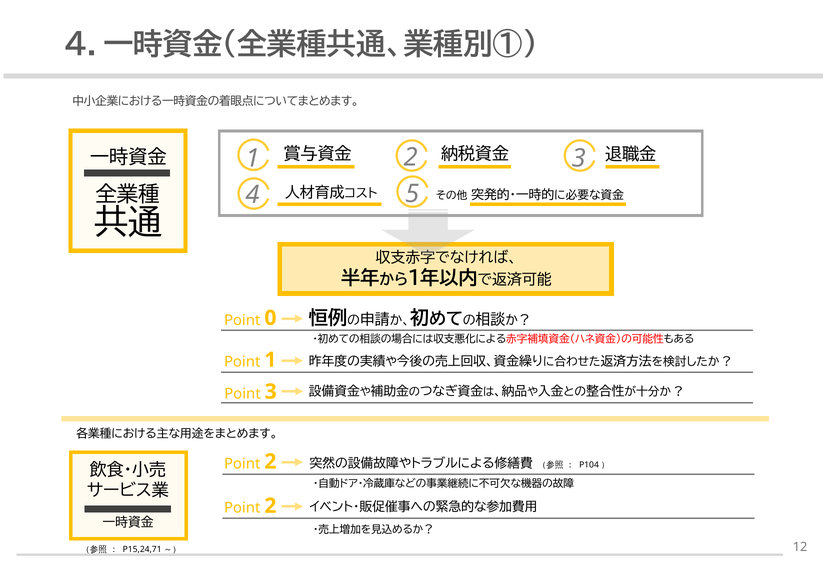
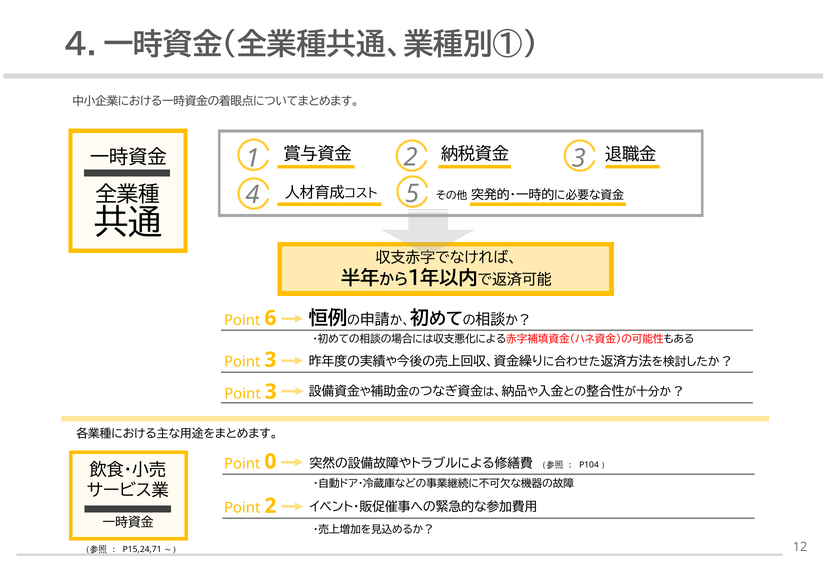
0: 0 -> 6
1 at (270, 360): 1 -> 3
2 at (270, 461): 2 -> 0
